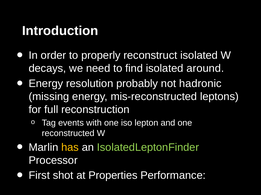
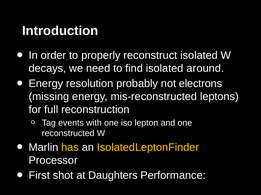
hadronic: hadronic -> electrons
IsolatedLeptonFinder colour: light green -> yellow
Properties: Properties -> Daughters
